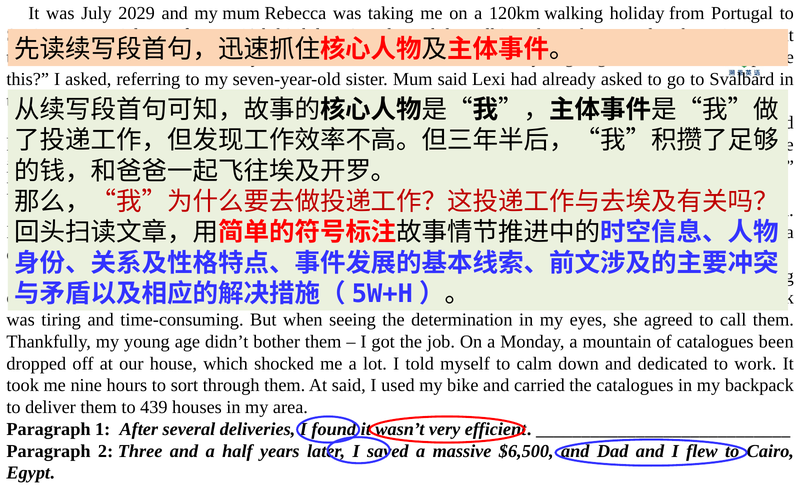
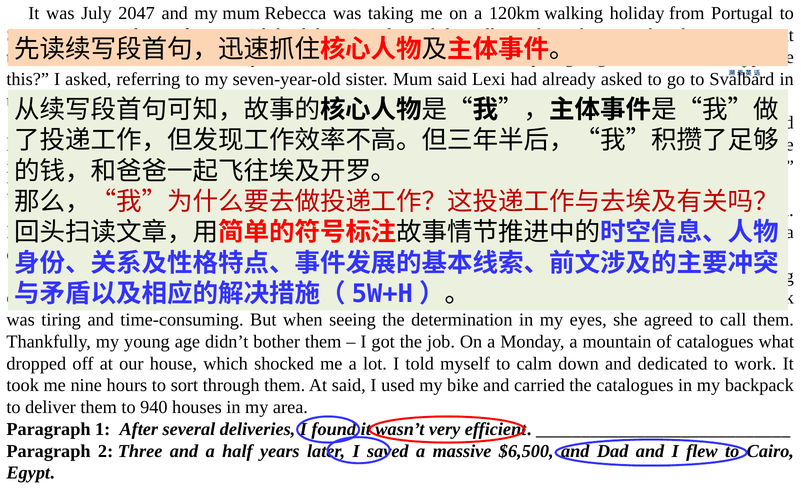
2029: 2029 -> 2047
catalogues been: been -> what
439: 439 -> 940
